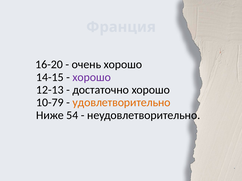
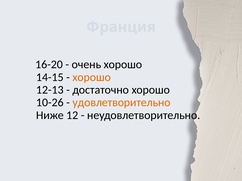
хорошо at (92, 77) colour: purple -> orange
10-79: 10-79 -> 10-26
54: 54 -> 12
